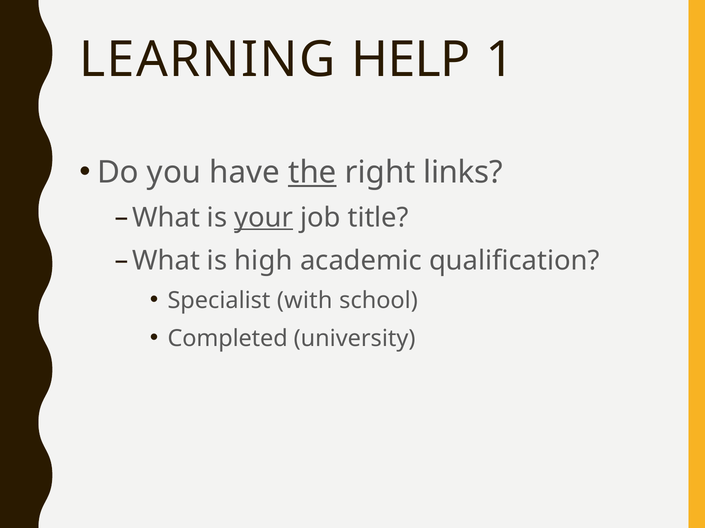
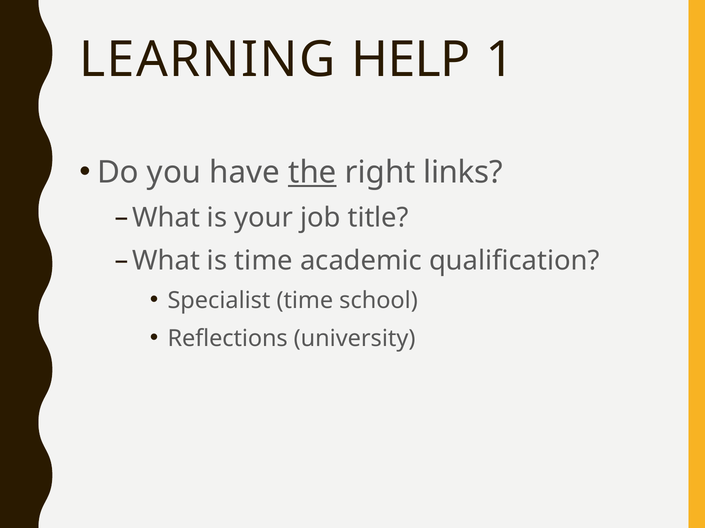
your underline: present -> none
is high: high -> time
Specialist with: with -> time
Completed: Completed -> Reflections
